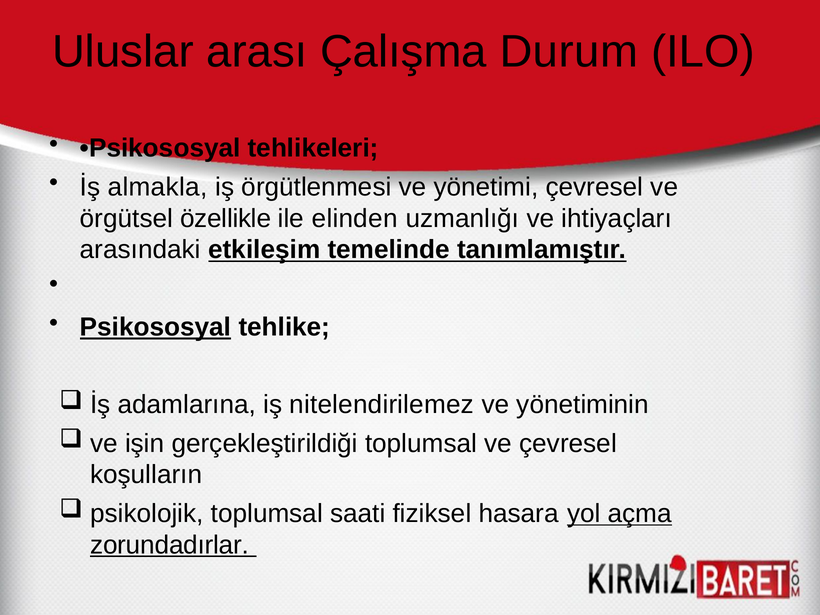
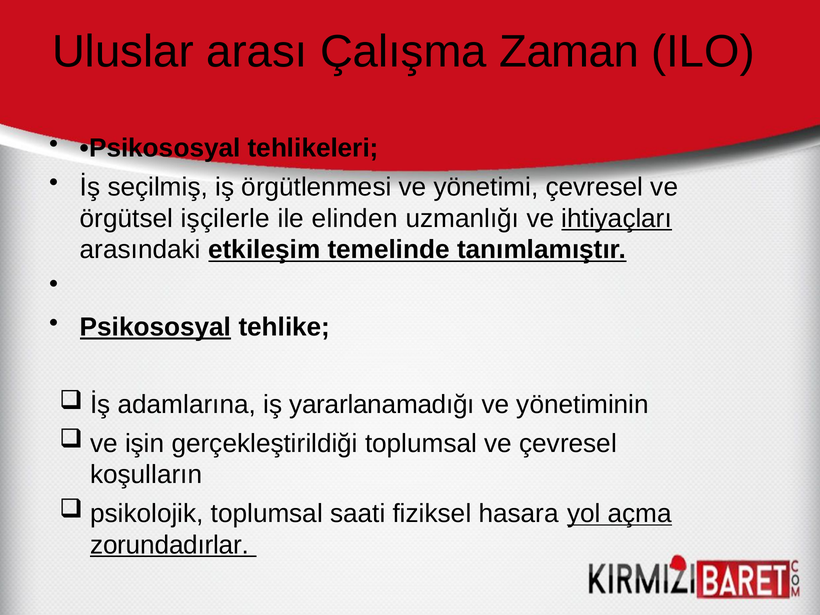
Durum: Durum -> Zaman
almakla: almakla -> seçilmiş
özellikle: özellikle -> işçilerle
ihtiyaçları underline: none -> present
nitelendirilemez: nitelendirilemez -> yararlanamadığı
